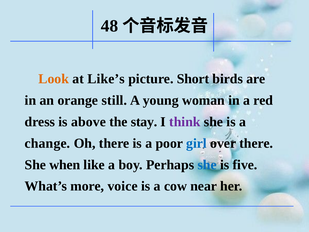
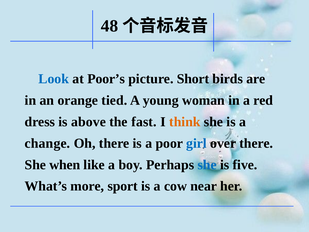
Look colour: orange -> blue
Like’s: Like’s -> Poor’s
still: still -> tied
stay: stay -> fast
think colour: purple -> orange
voice: voice -> sport
